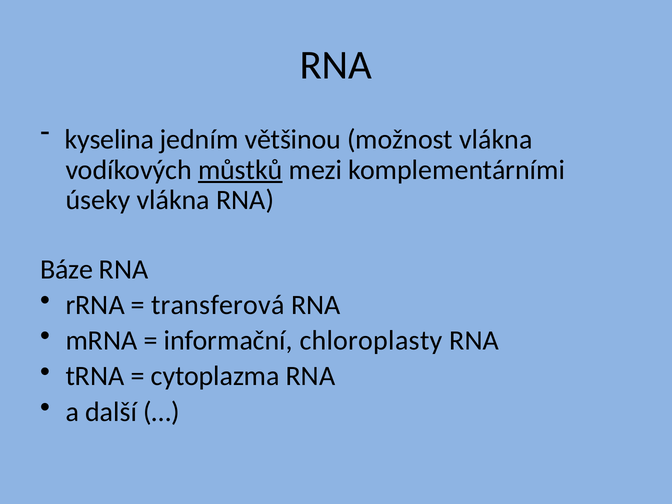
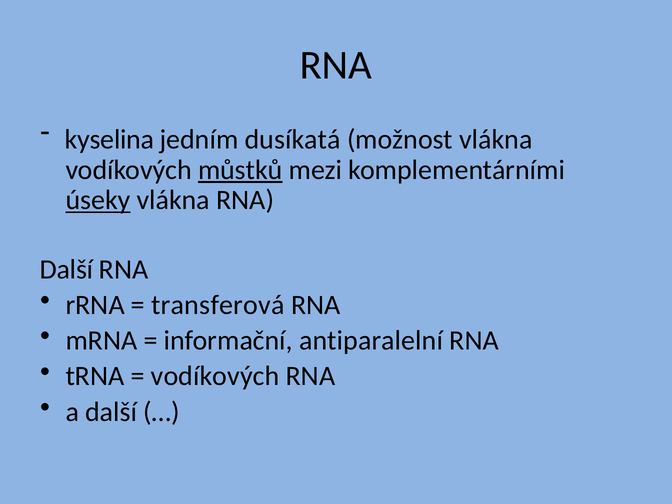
většinou: většinou -> dusíkatá
úseky underline: none -> present
Báze at (67, 269): Báze -> Další
chloroplasty: chloroplasty -> antiparalelní
cytoplazma at (215, 376): cytoplazma -> vodíkových
